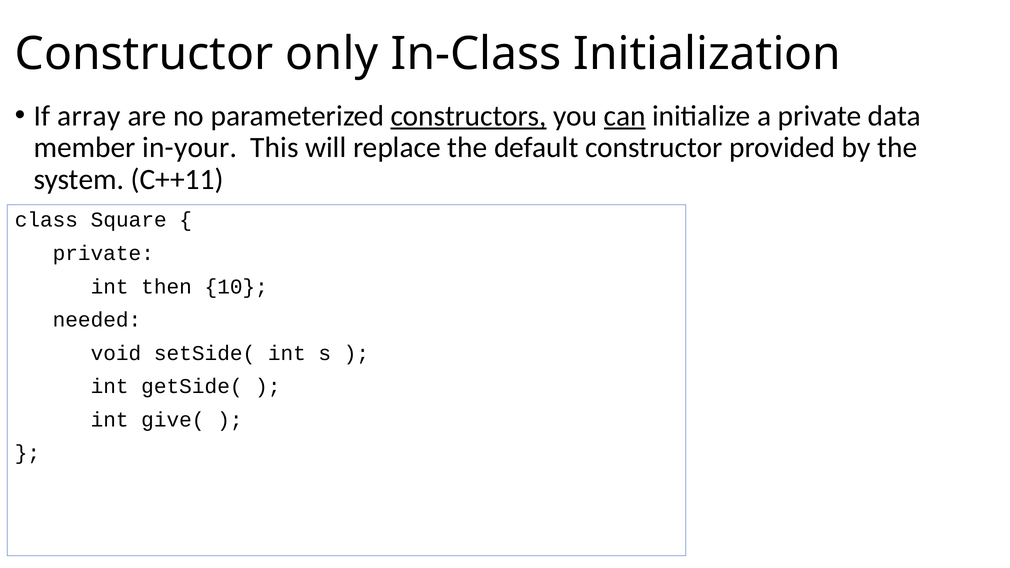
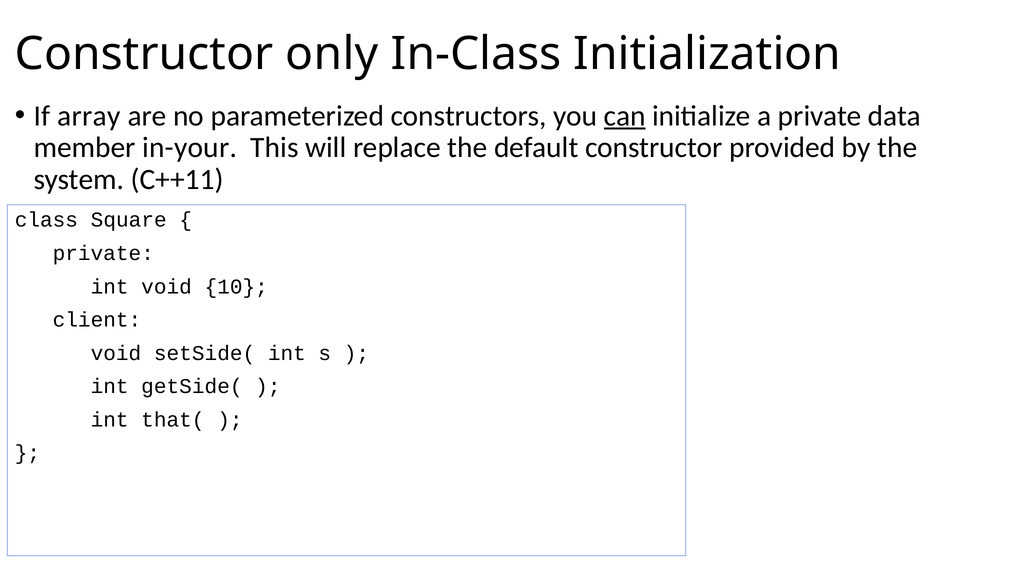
constructors underline: present -> none
int then: then -> void
needed: needed -> client
give(: give( -> that(
